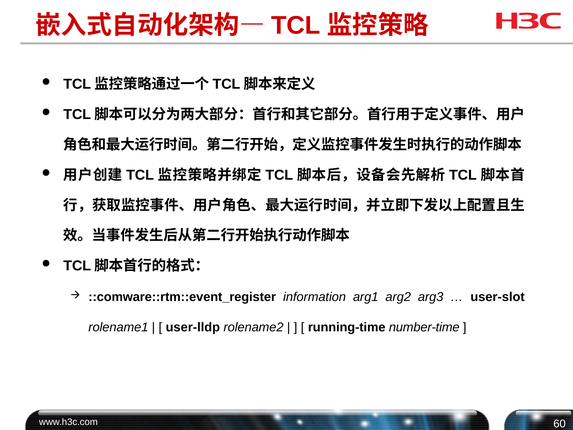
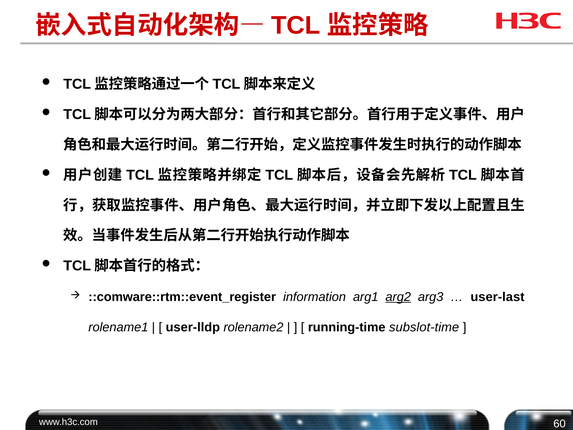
arg2 underline: none -> present
user-slot: user-slot -> user-last
number-time: number-time -> subslot-time
